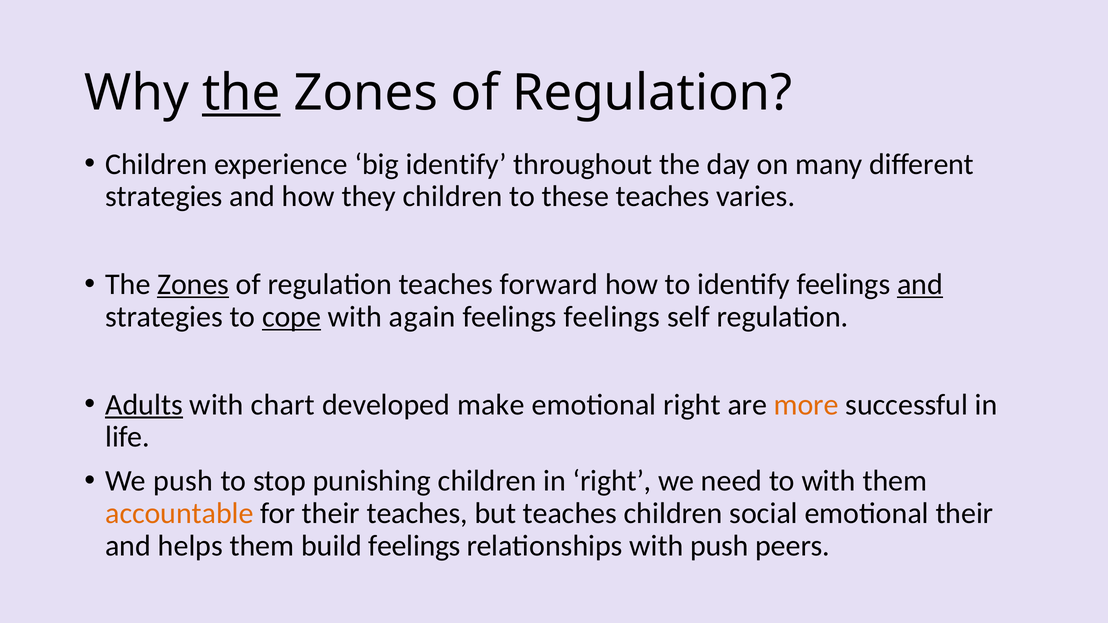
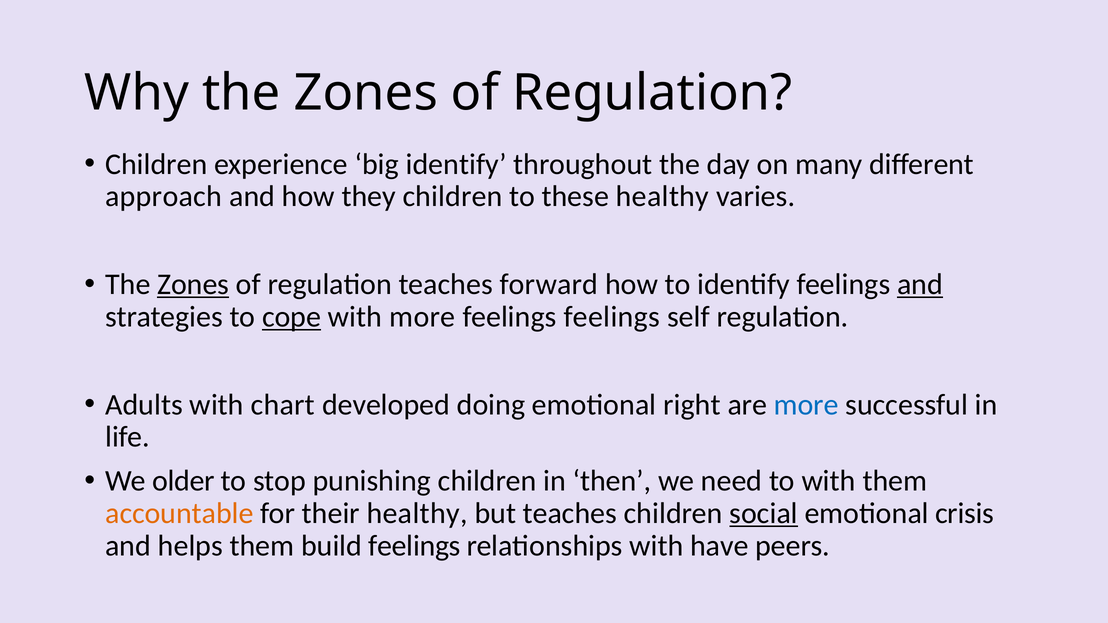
the at (241, 93) underline: present -> none
strategies at (164, 197): strategies -> approach
these teaches: teaches -> healthy
with again: again -> more
Adults underline: present -> none
make: make -> doing
more at (806, 405) colour: orange -> blue
We push: push -> older
in right: right -> then
their teaches: teaches -> healthy
social underline: none -> present
emotional their: their -> crisis
with push: push -> have
